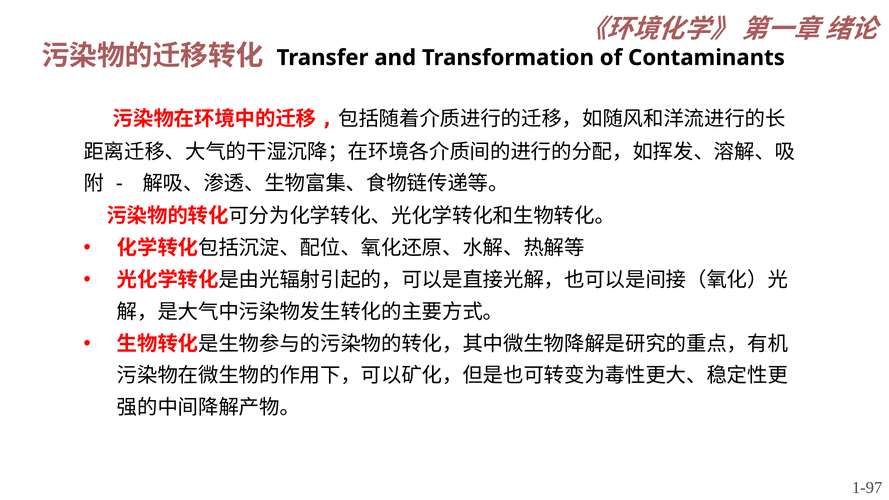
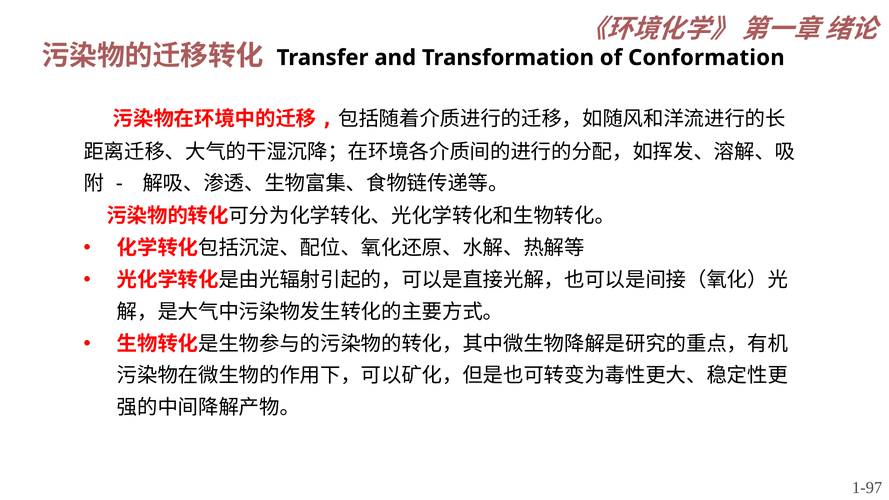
Contaminants: Contaminants -> Conformation
